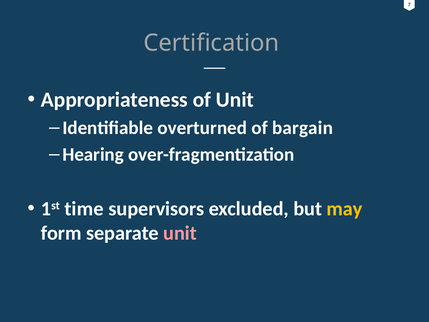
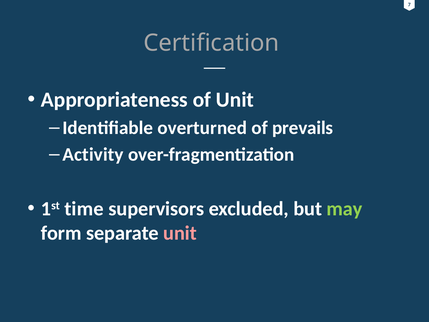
bargain: bargain -> prevails
Hearing: Hearing -> Activity
may colour: yellow -> light green
